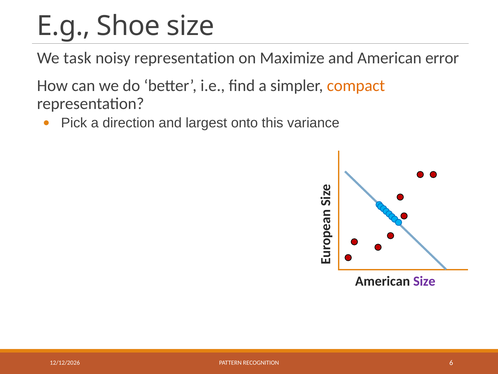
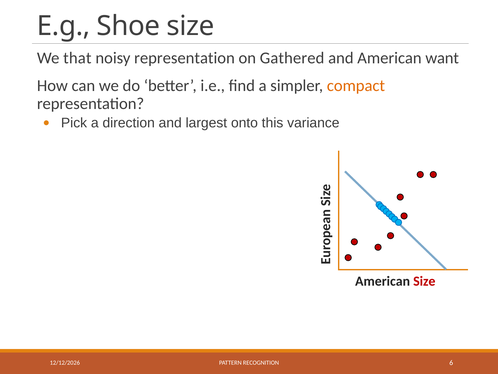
task: task -> that
Maximize: Maximize -> Gathered
error: error -> want
Size at (424, 281) colour: purple -> red
